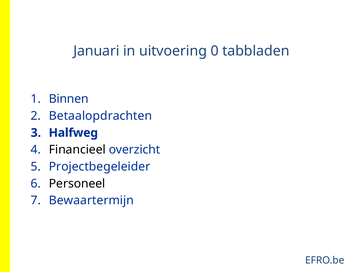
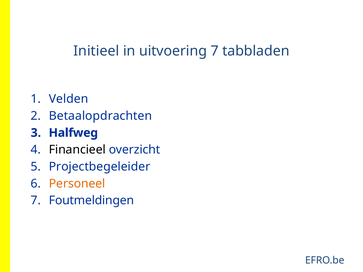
Januari: Januari -> Initieel
uitvoering 0: 0 -> 7
Binnen: Binnen -> Velden
Personeel colour: black -> orange
Bewaartermijn: Bewaartermijn -> Foutmeldingen
